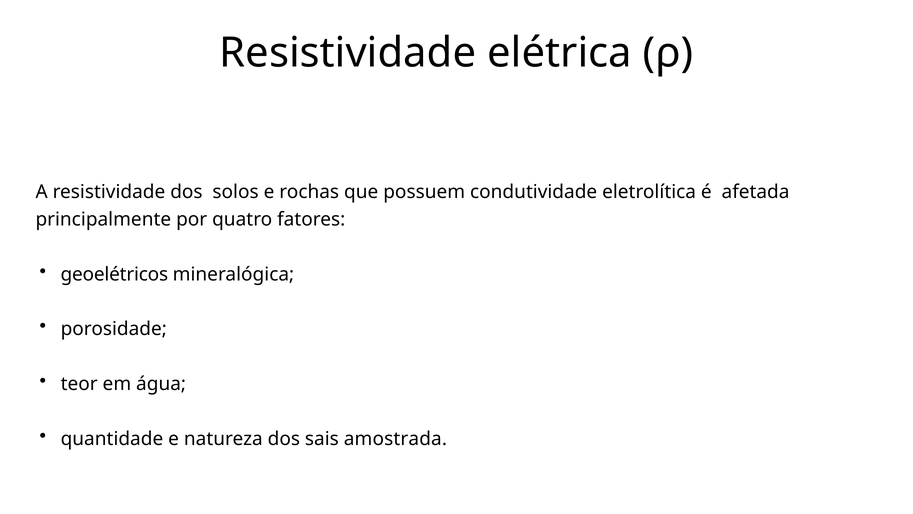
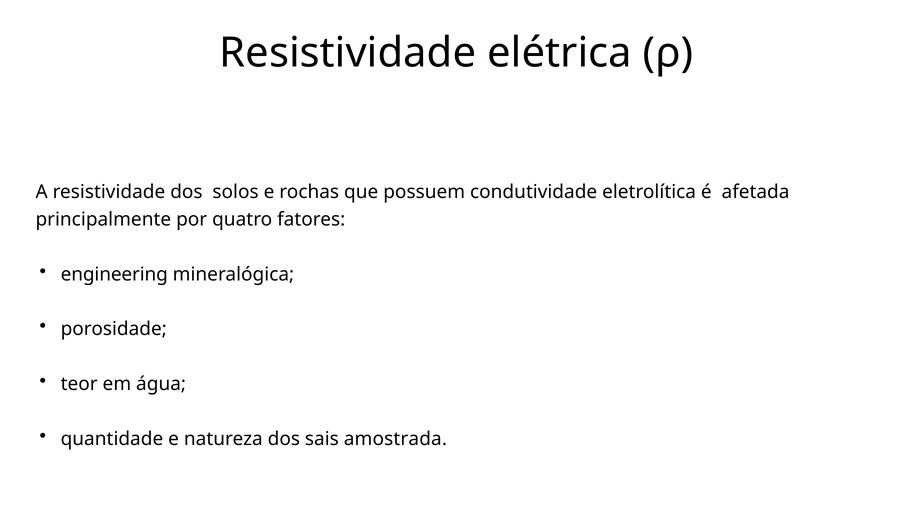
geoelétricos: geoelétricos -> engineering
